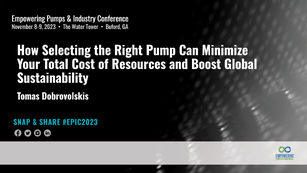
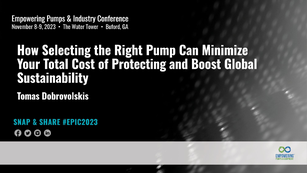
Resources: Resources -> Protecting
